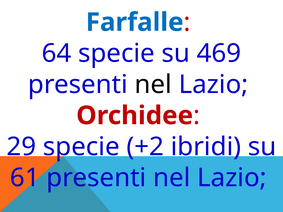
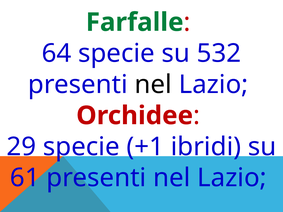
Farfalle colour: blue -> green
469: 469 -> 532
+2: +2 -> +1
